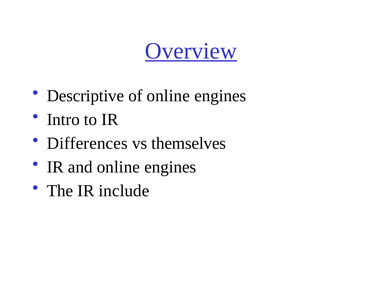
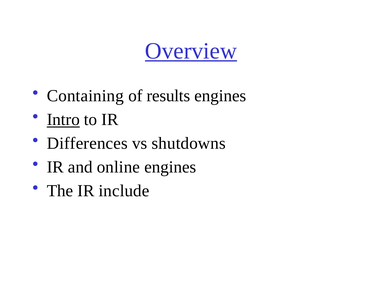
Descriptive: Descriptive -> Containing
of online: online -> results
Intro underline: none -> present
themselves: themselves -> shutdowns
